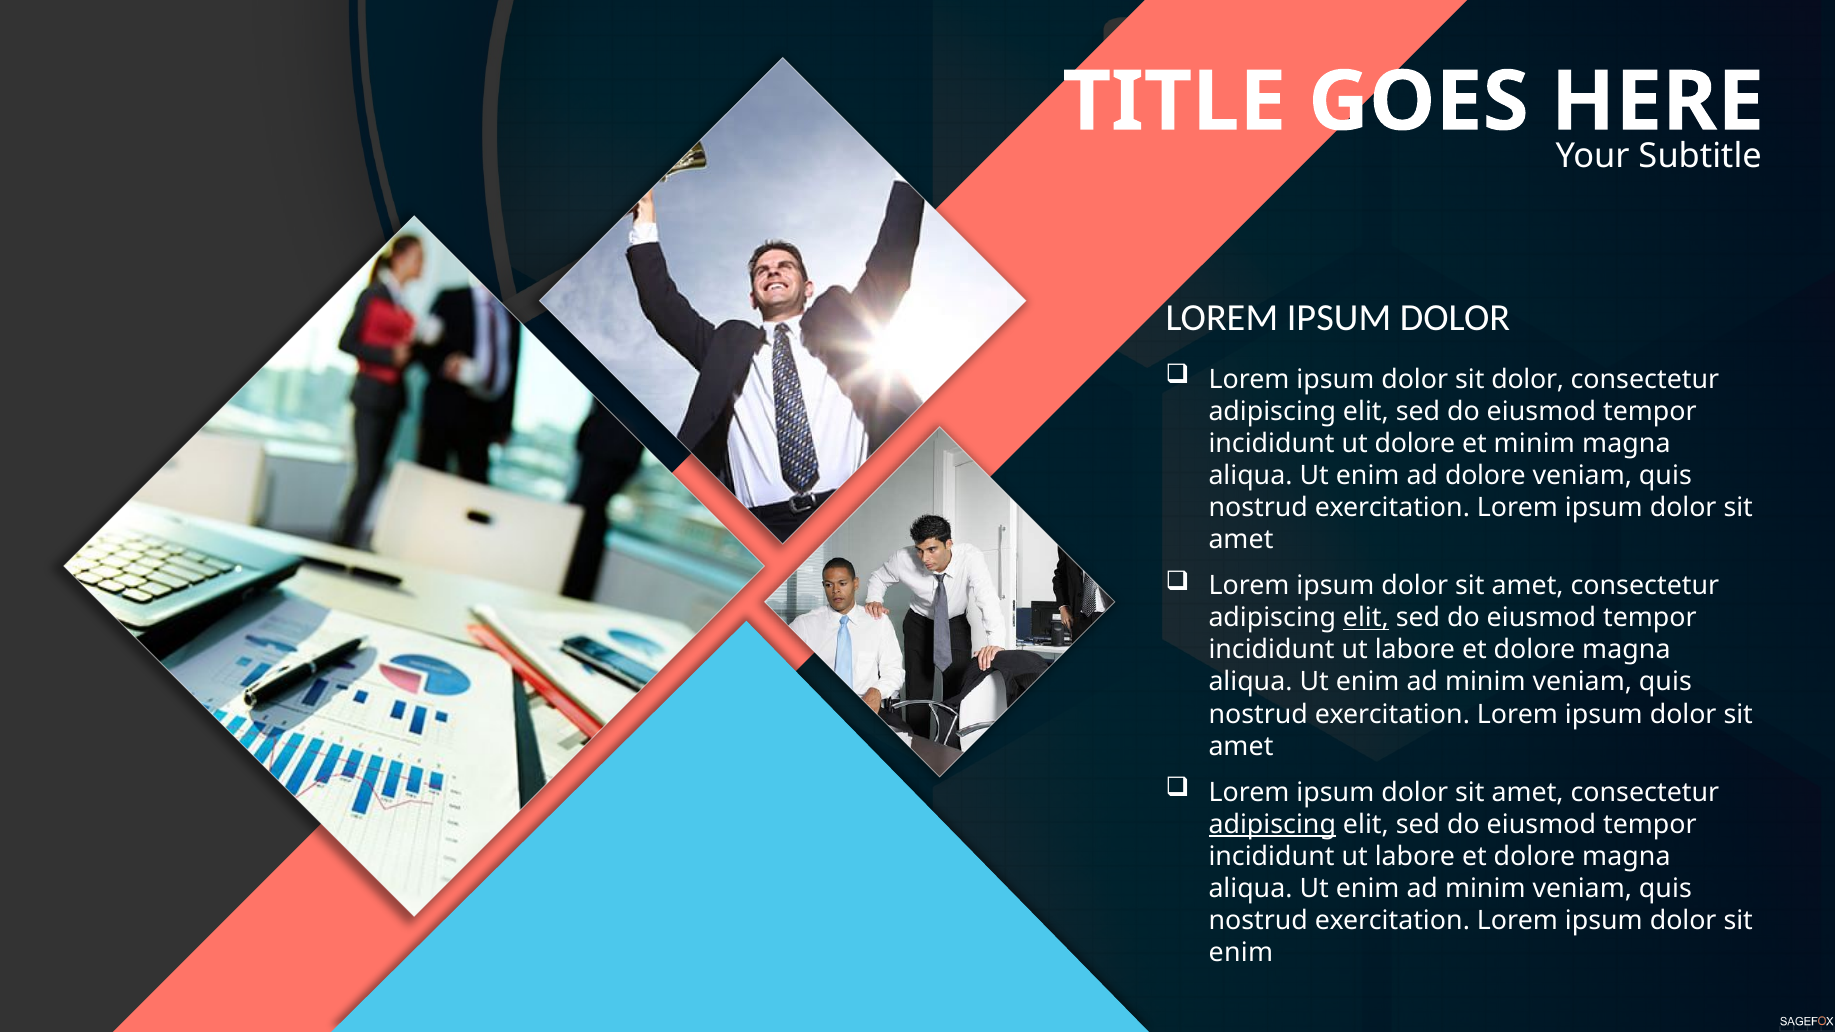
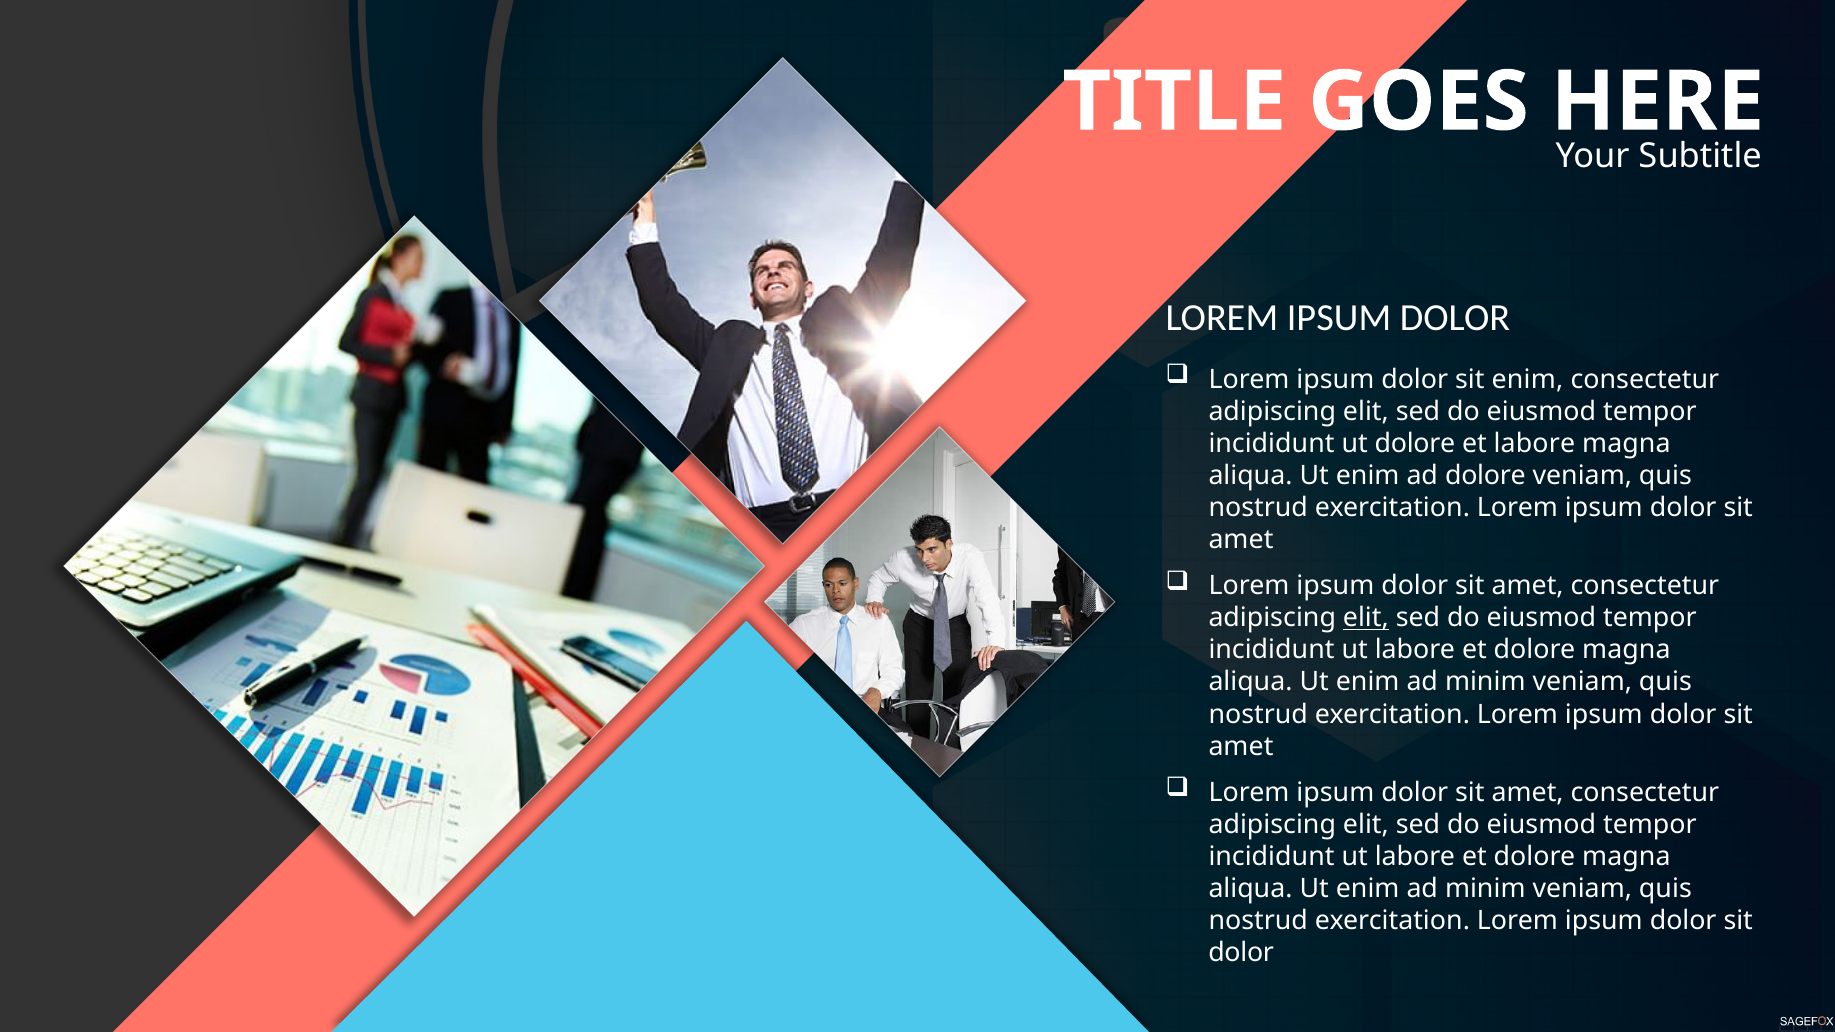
sit dolor: dolor -> enim
et minim: minim -> labore
adipiscing at (1272, 825) underline: present -> none
enim at (1241, 953): enim -> dolor
